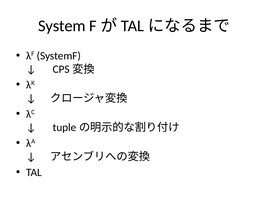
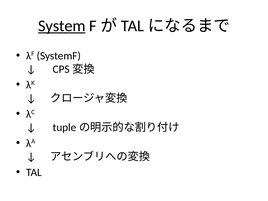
System underline: none -> present
